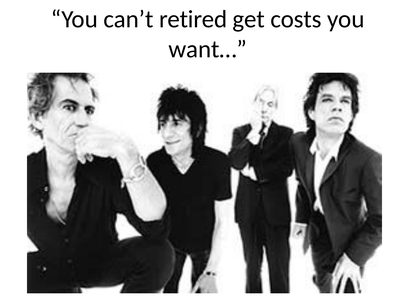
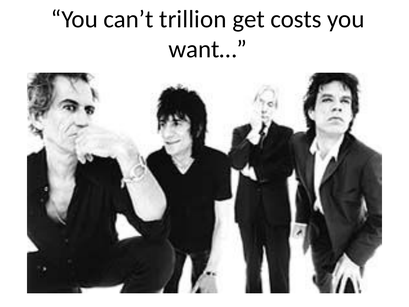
retired: retired -> trillion
